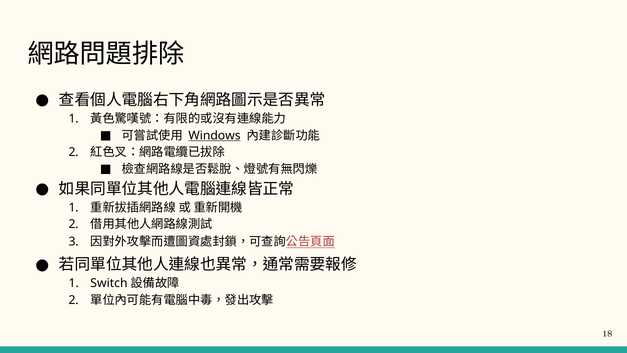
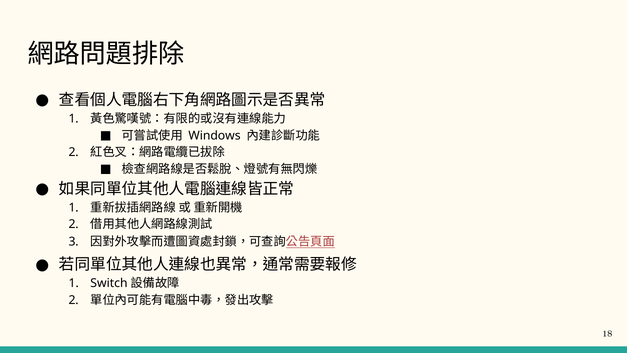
Windows underline: present -> none
